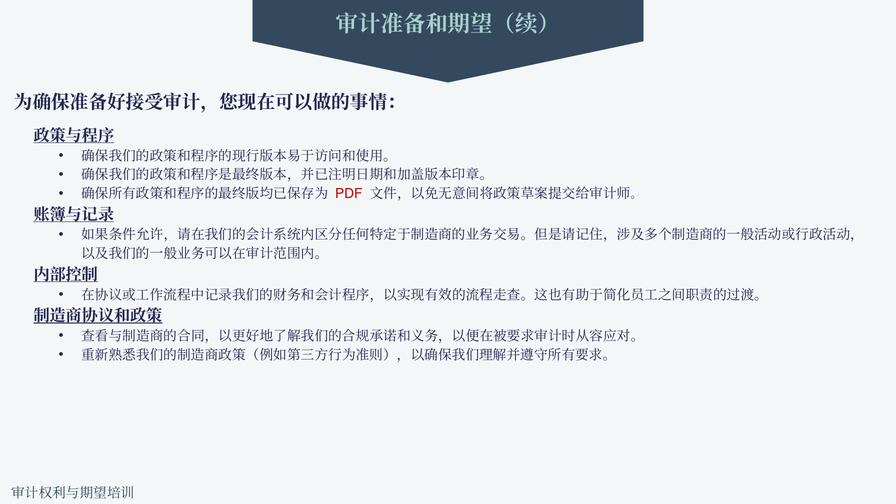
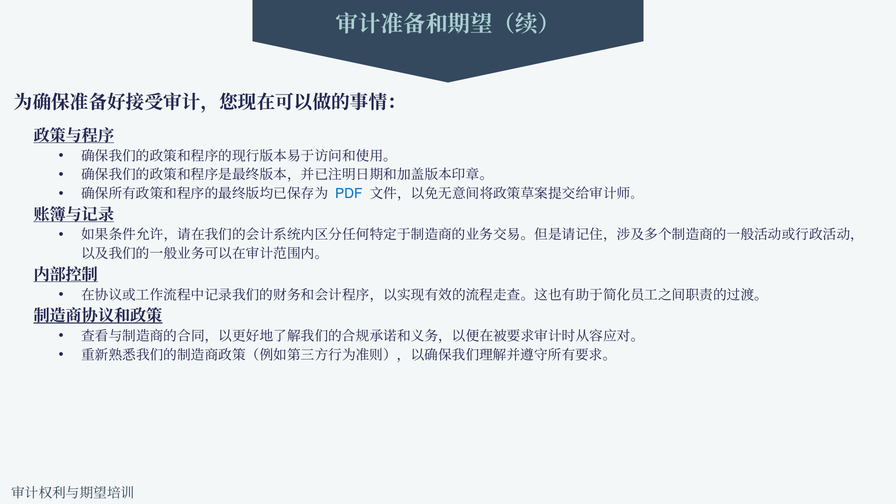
PDF colour: red -> blue
